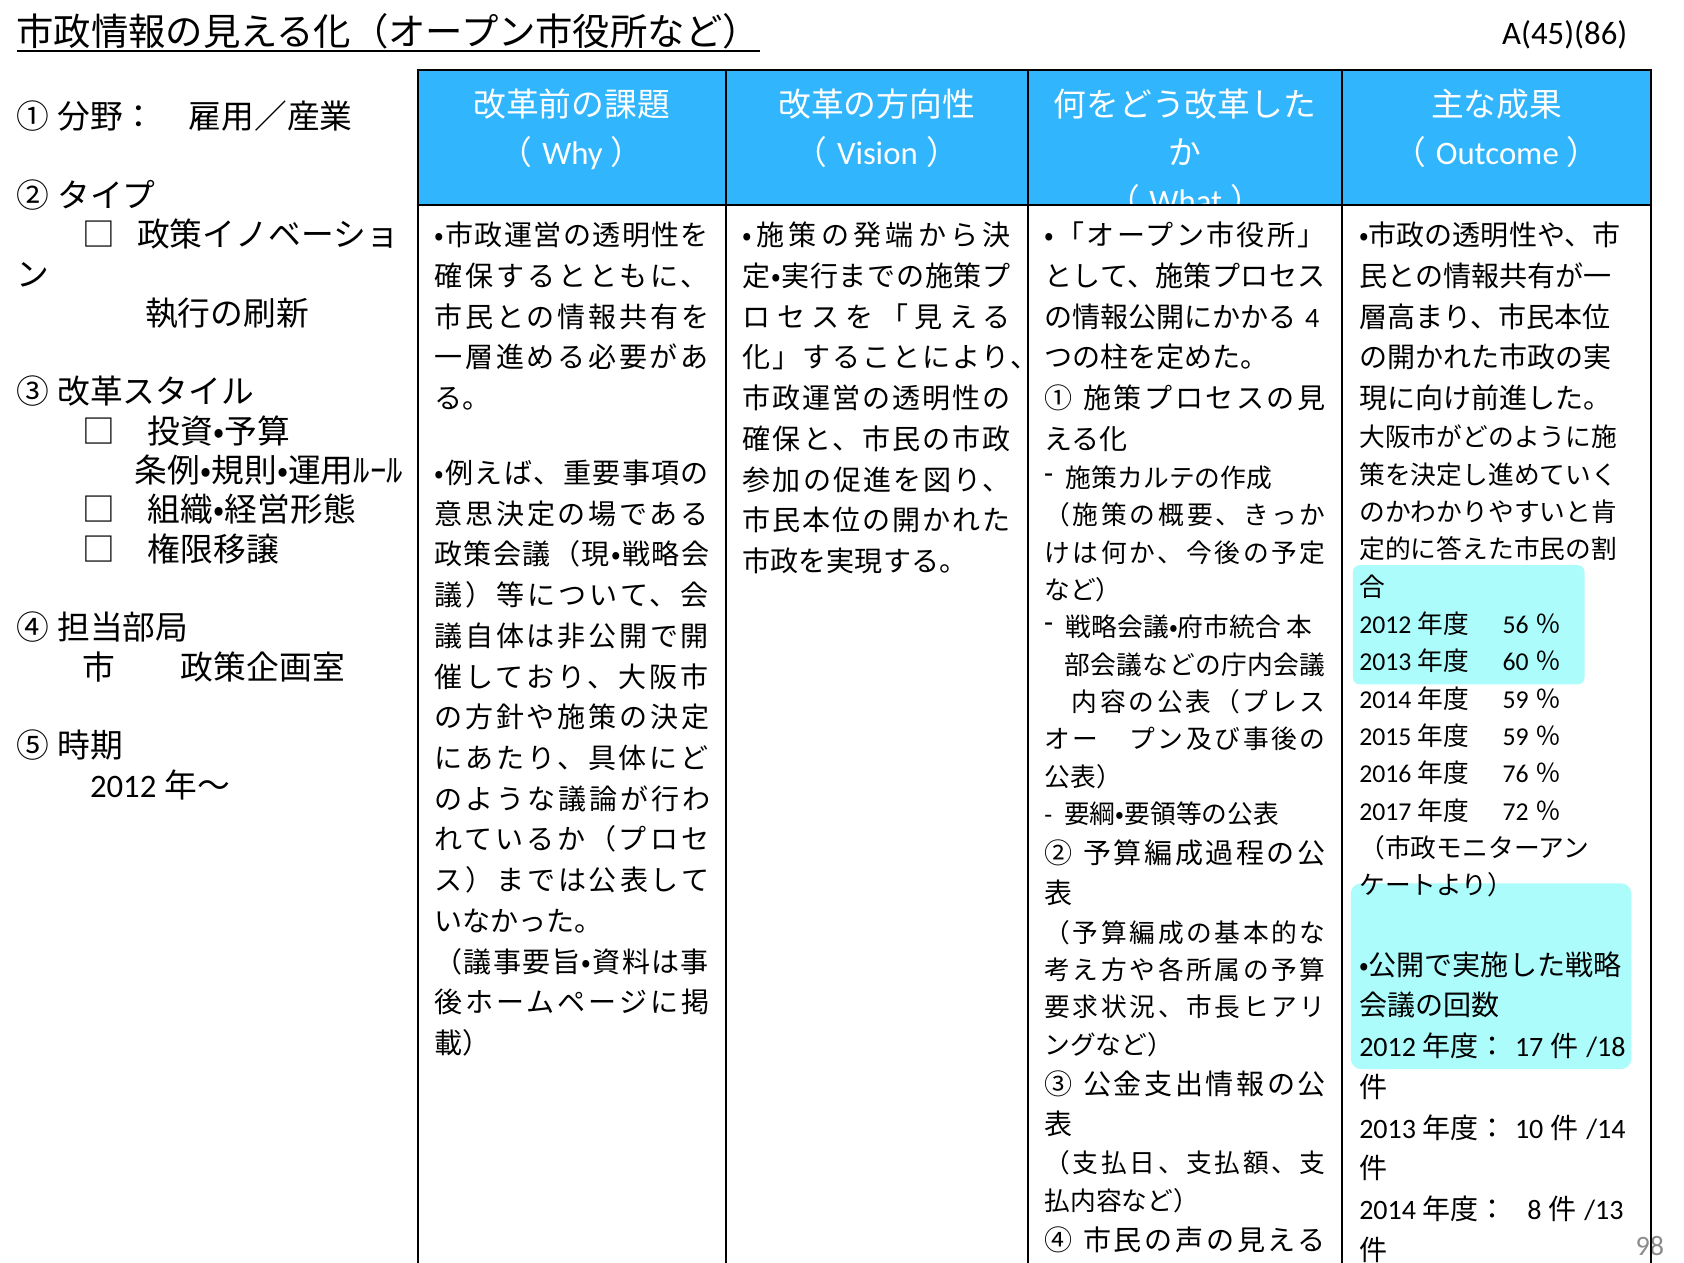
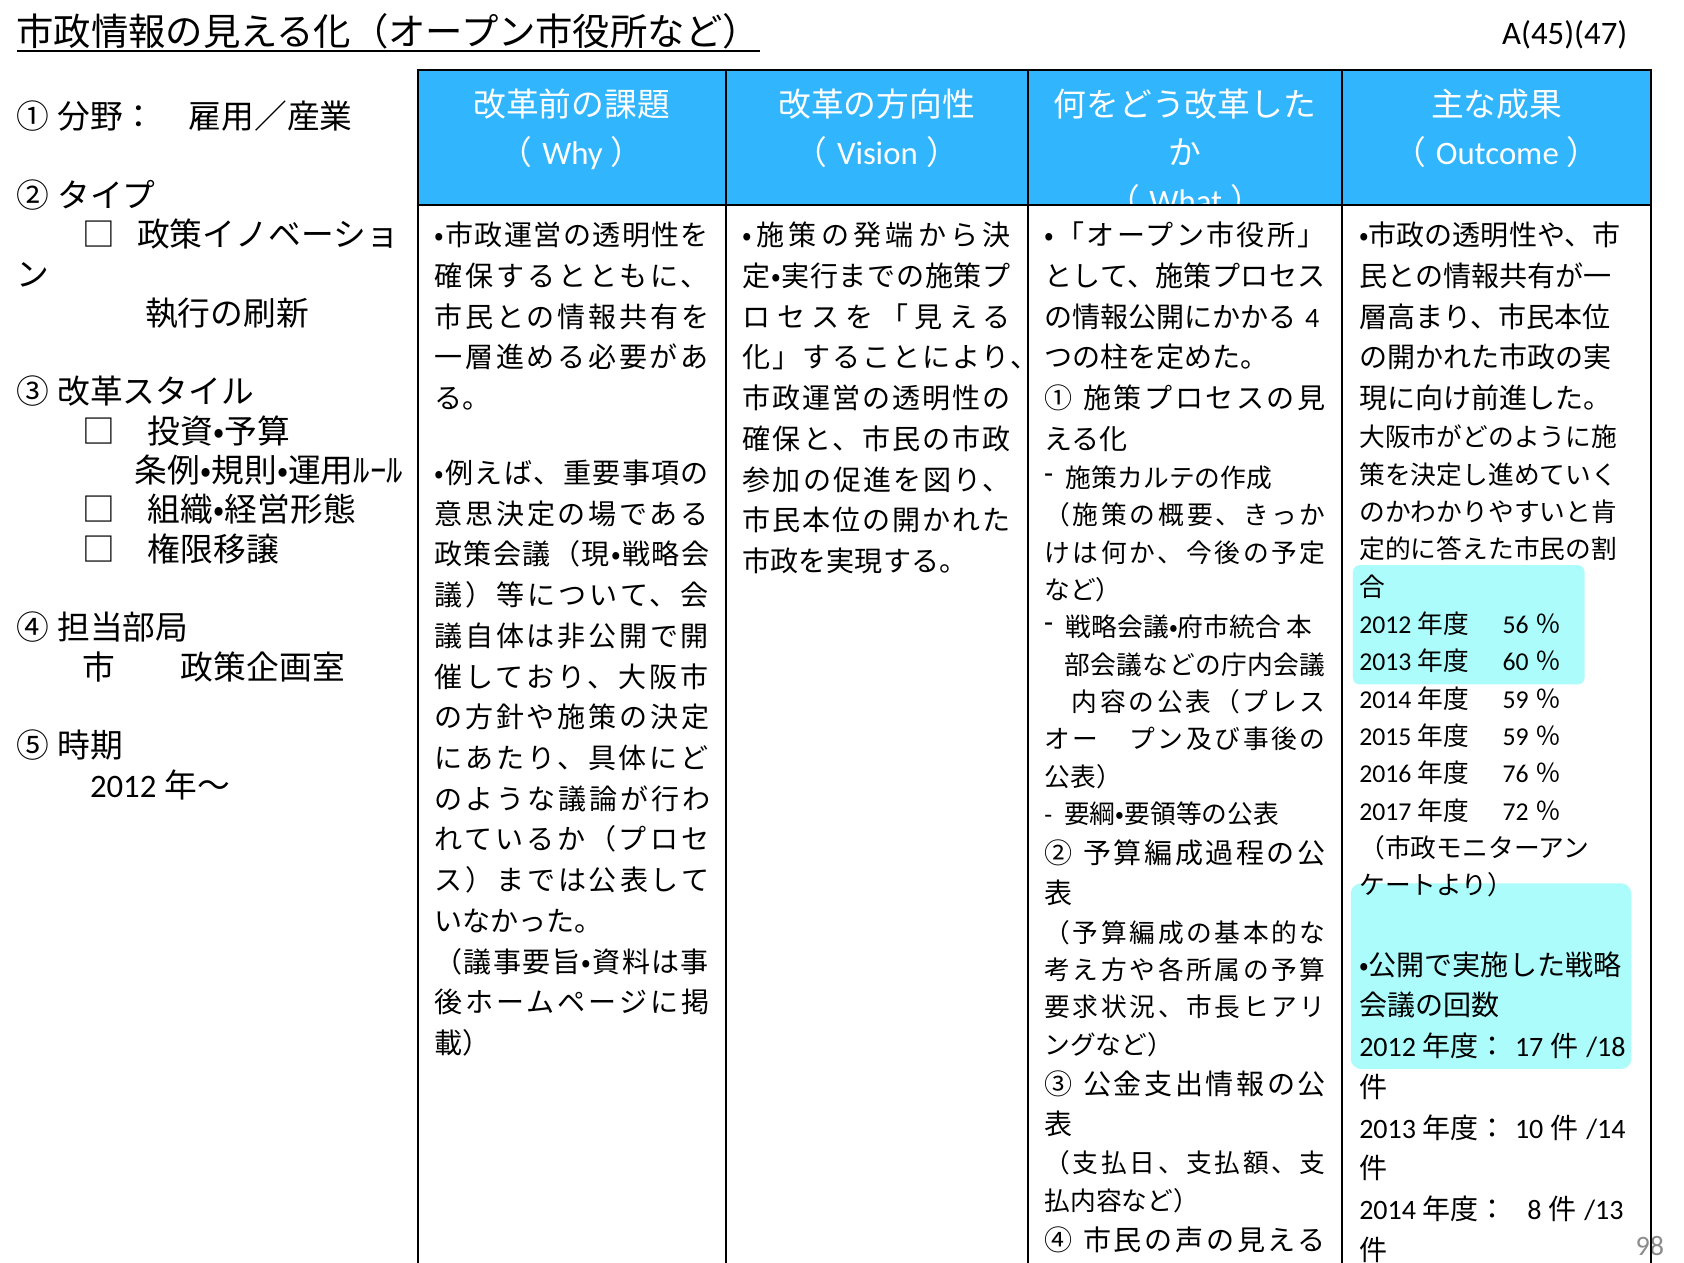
A(45)(86: A(45)(86 -> A(45)(47
